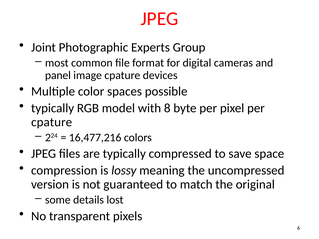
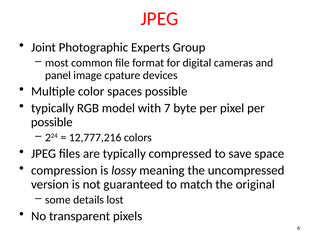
8: 8 -> 7
cpature at (52, 122): cpature -> possible
16,477,216: 16,477,216 -> 12,777,216
